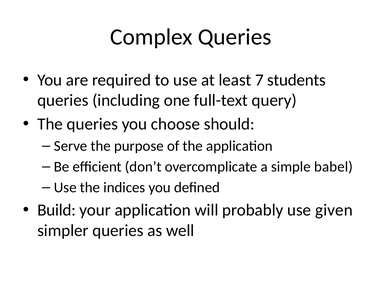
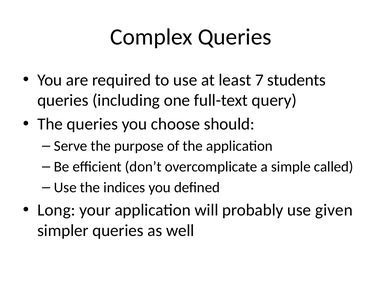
babel: babel -> called
Build: Build -> Long
